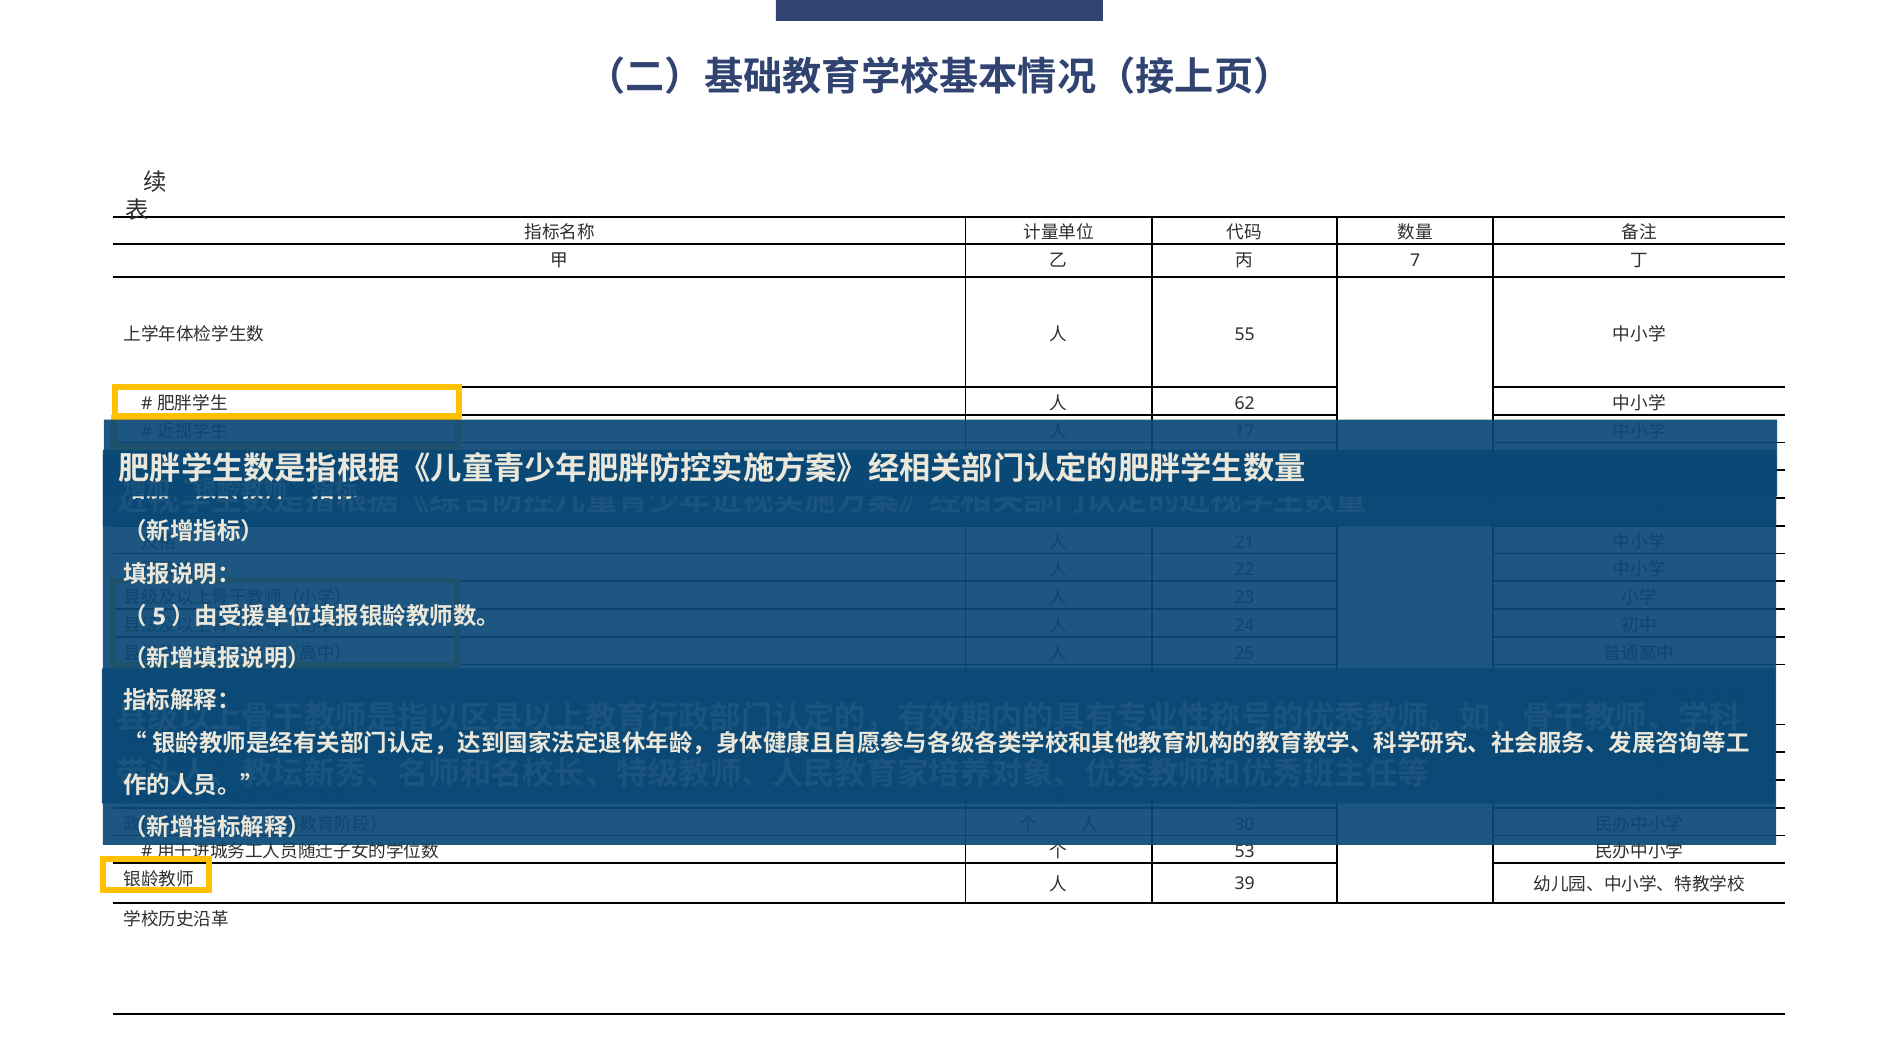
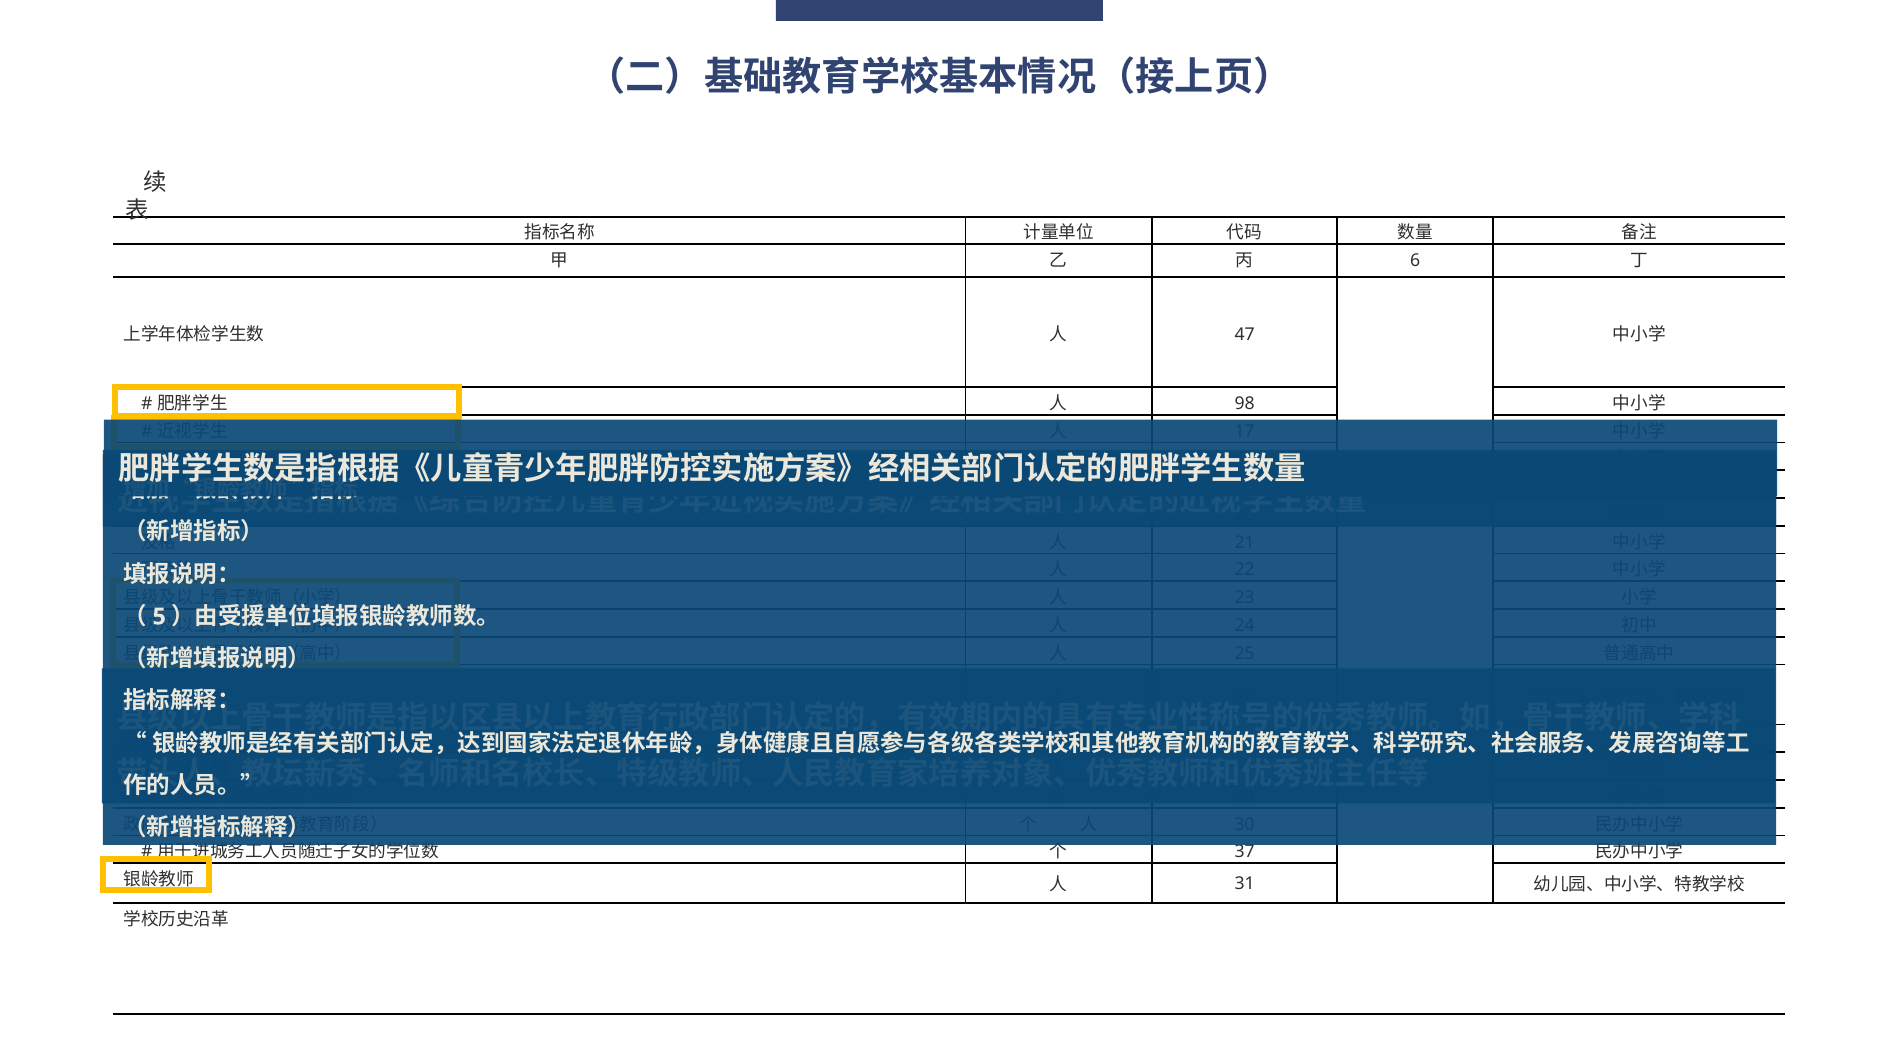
7: 7 -> 6
55: 55 -> 47
62: 62 -> 98
53: 53 -> 37
39: 39 -> 31
